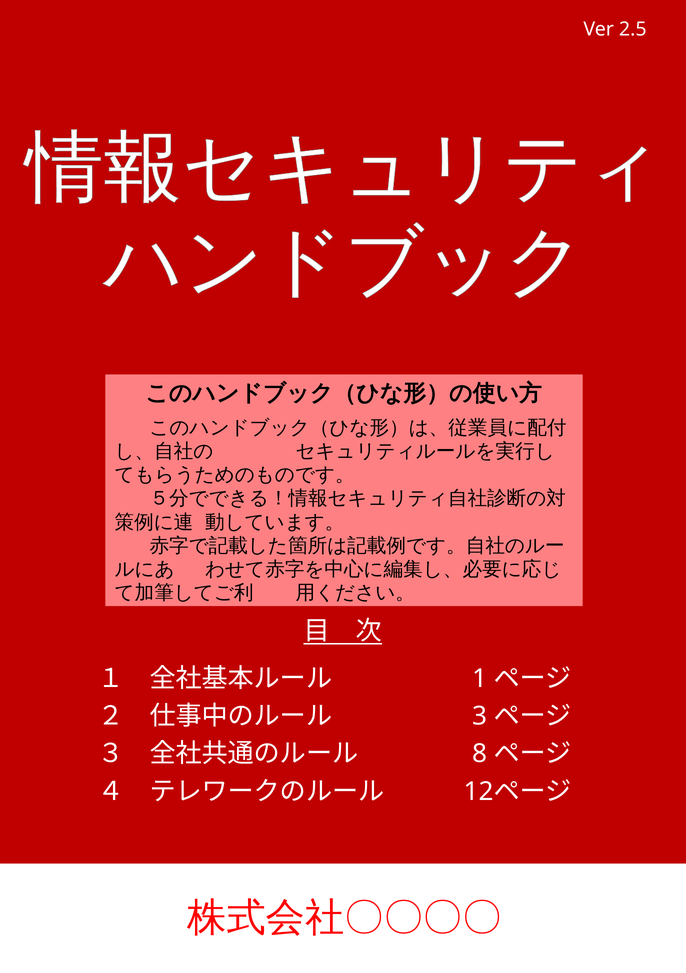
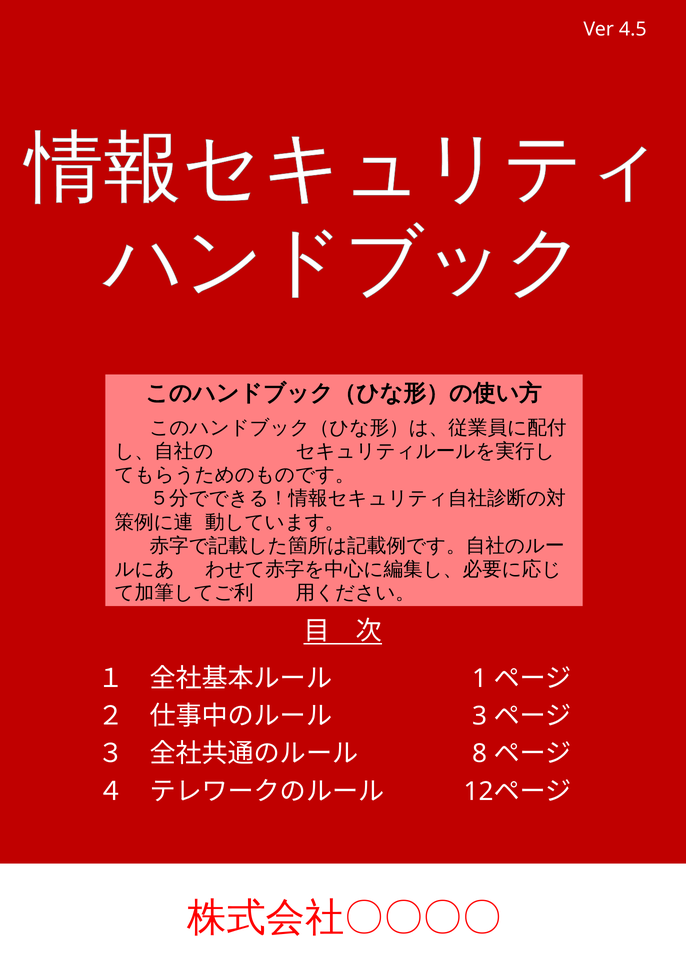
2.5: 2.5 -> 4.5
